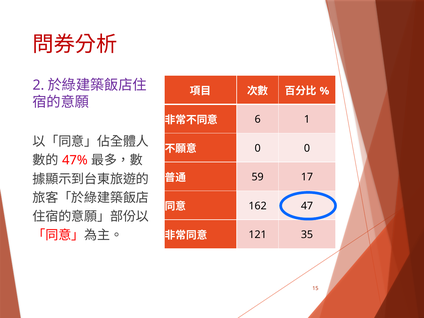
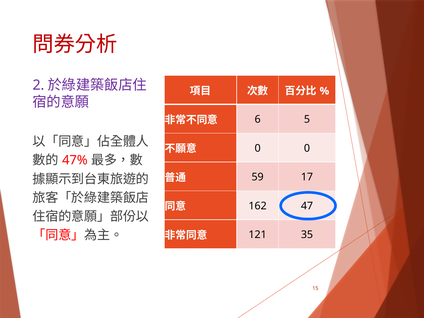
1: 1 -> 5
